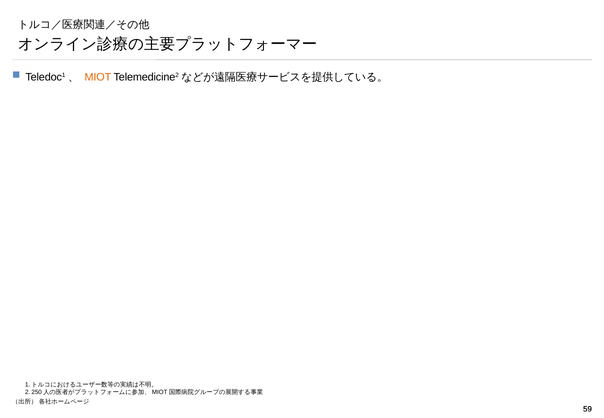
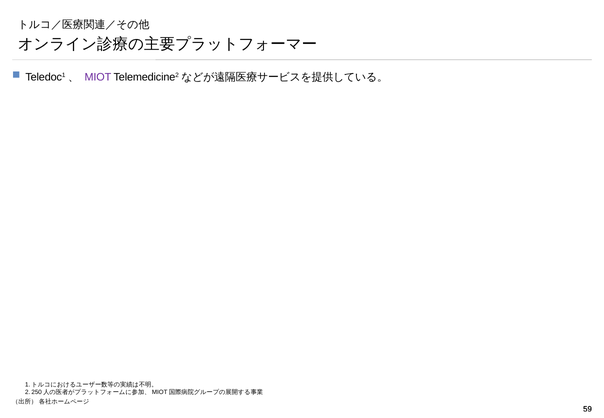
MIOT colour: orange -> purple
